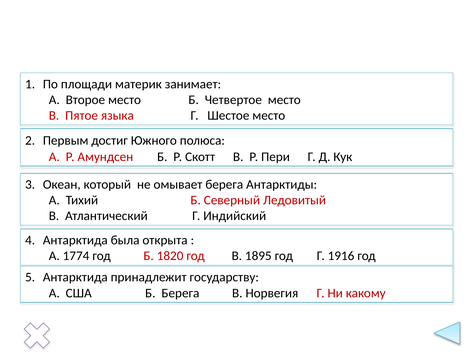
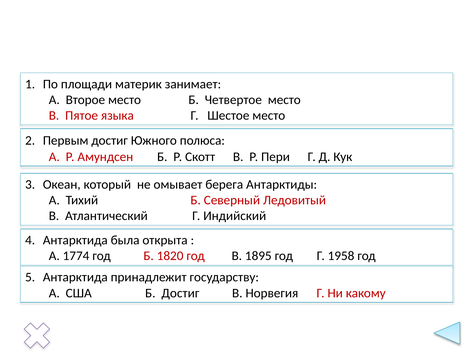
1916: 1916 -> 1958
Б Берега: Берега -> Достиг
